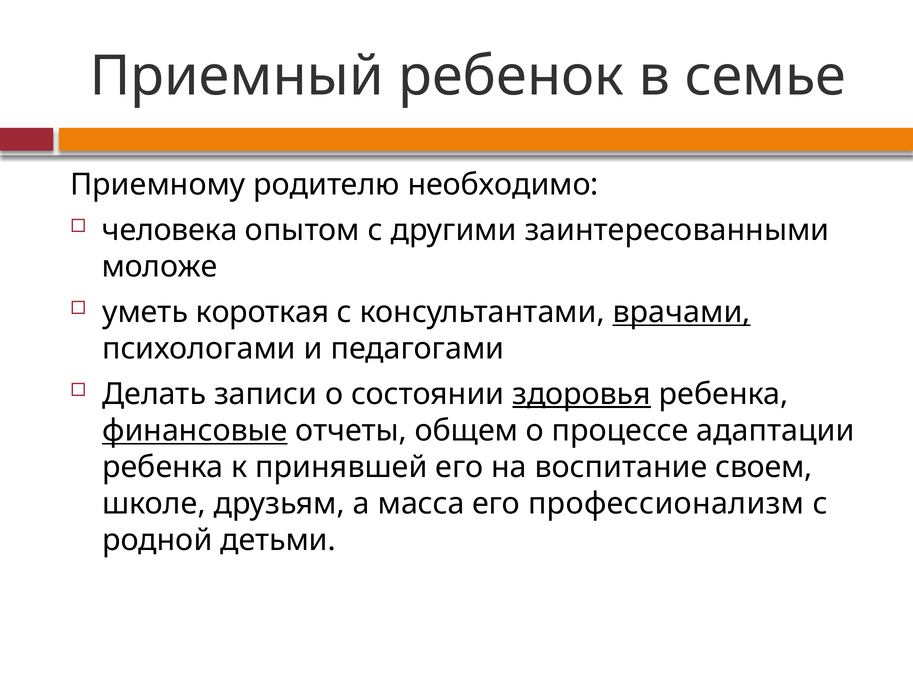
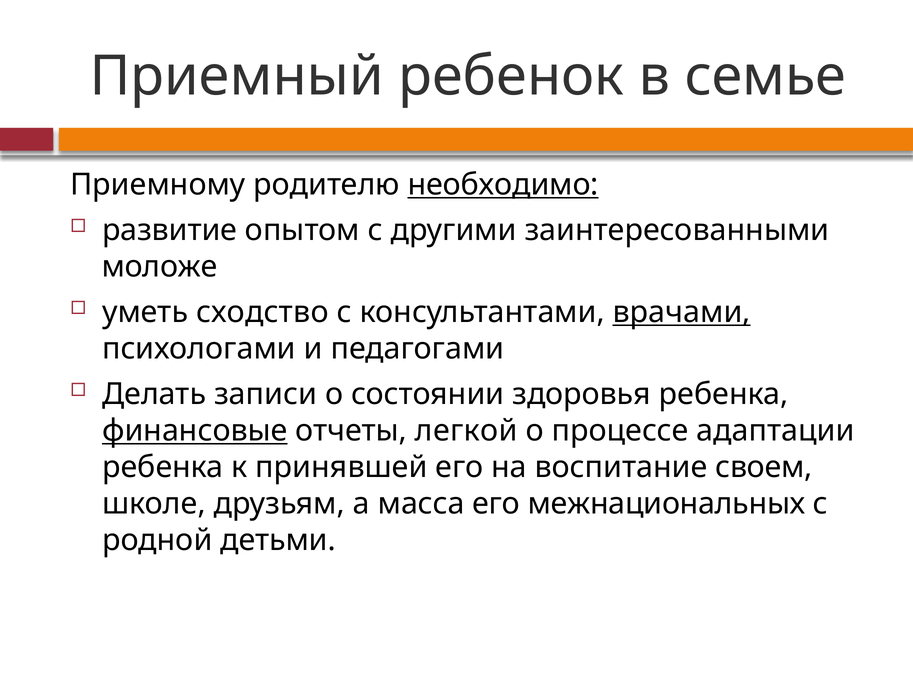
необходимо underline: none -> present
человека: человека -> развитие
короткая: короткая -> сходство
здоровья underline: present -> none
общем: общем -> легкой
профессионализм: профессионализм -> межнациональных
